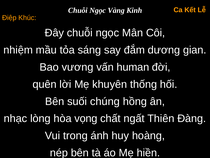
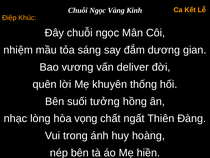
human: human -> deliver
chúng: chúng -> tưởng
